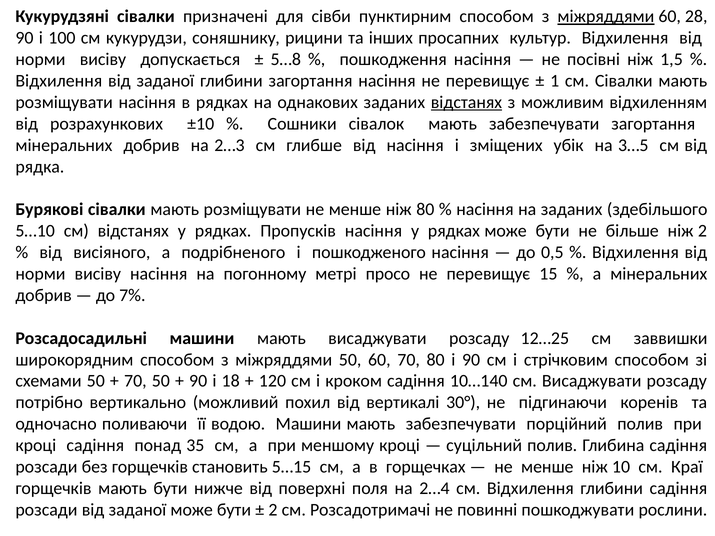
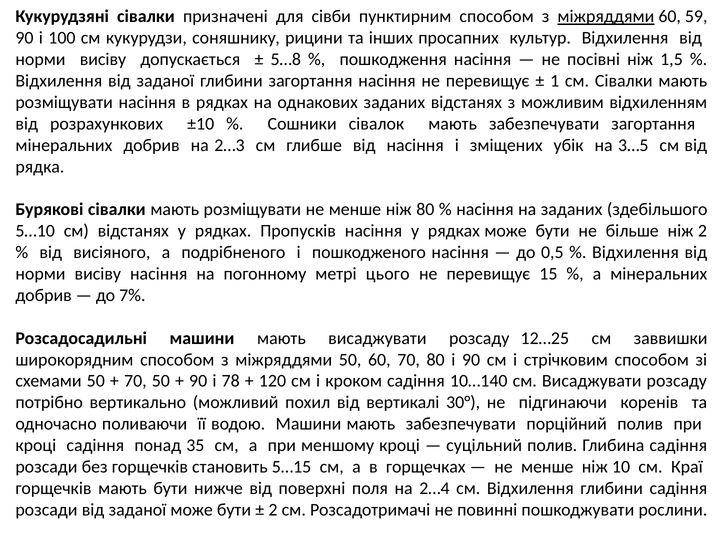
28: 28 -> 59
відстанях at (466, 102) underline: present -> none
просо: просо -> цього
18: 18 -> 78
